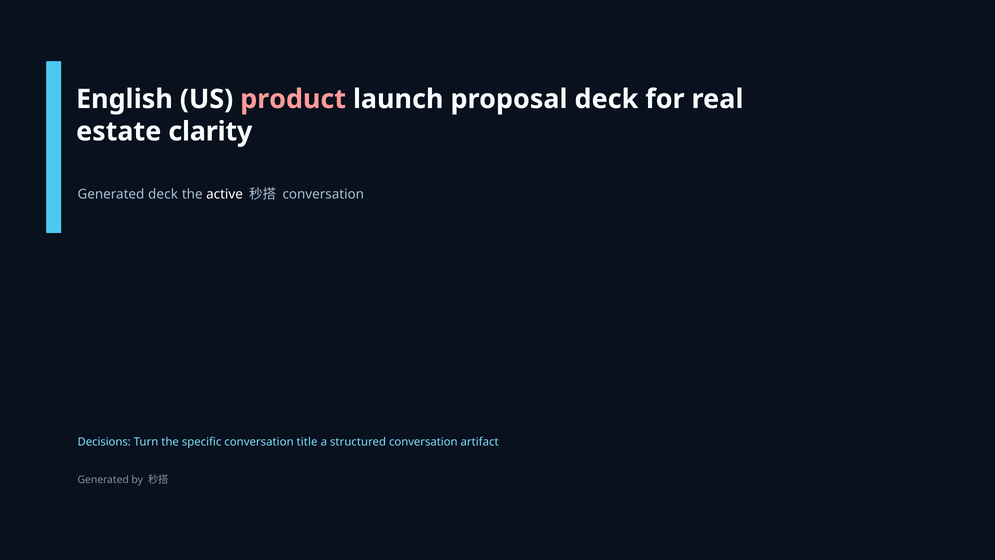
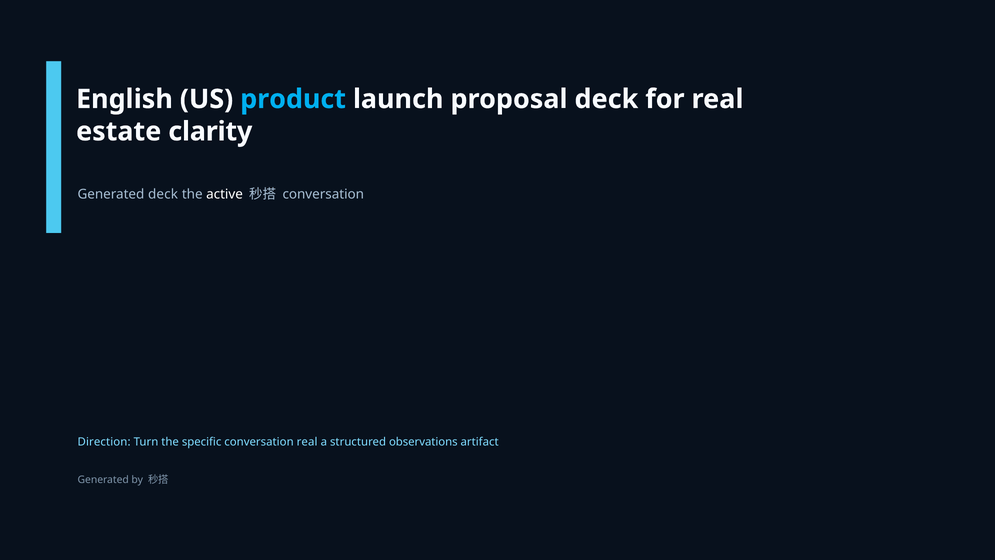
product colour: pink -> light blue
Decisions: Decisions -> Direction
conversation title: title -> real
structured conversation: conversation -> observations
